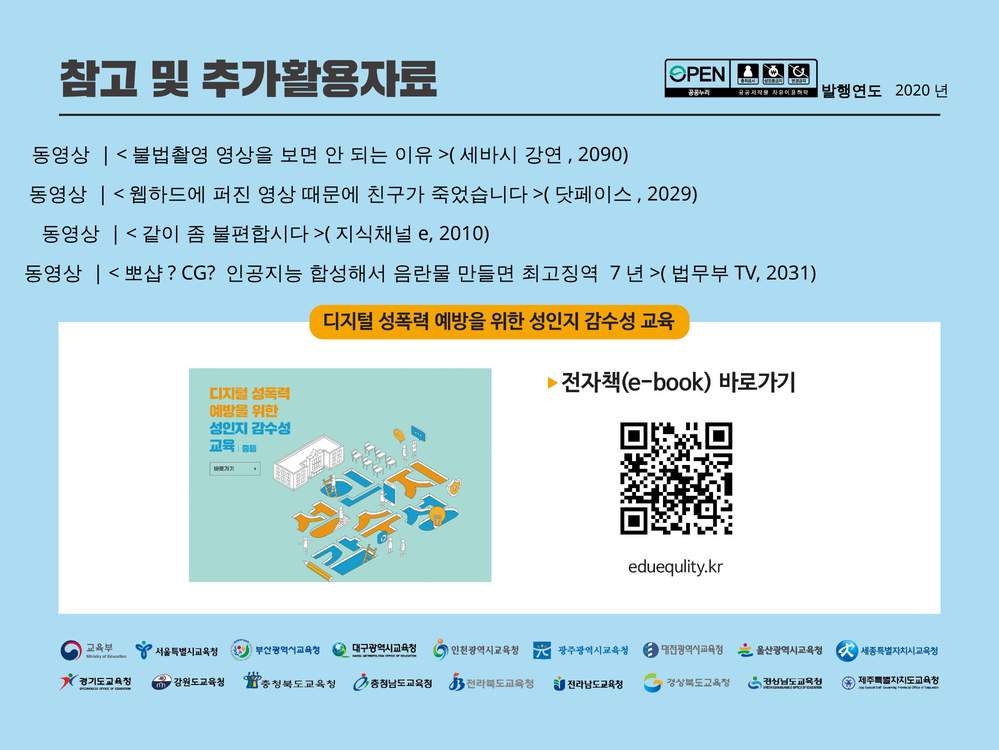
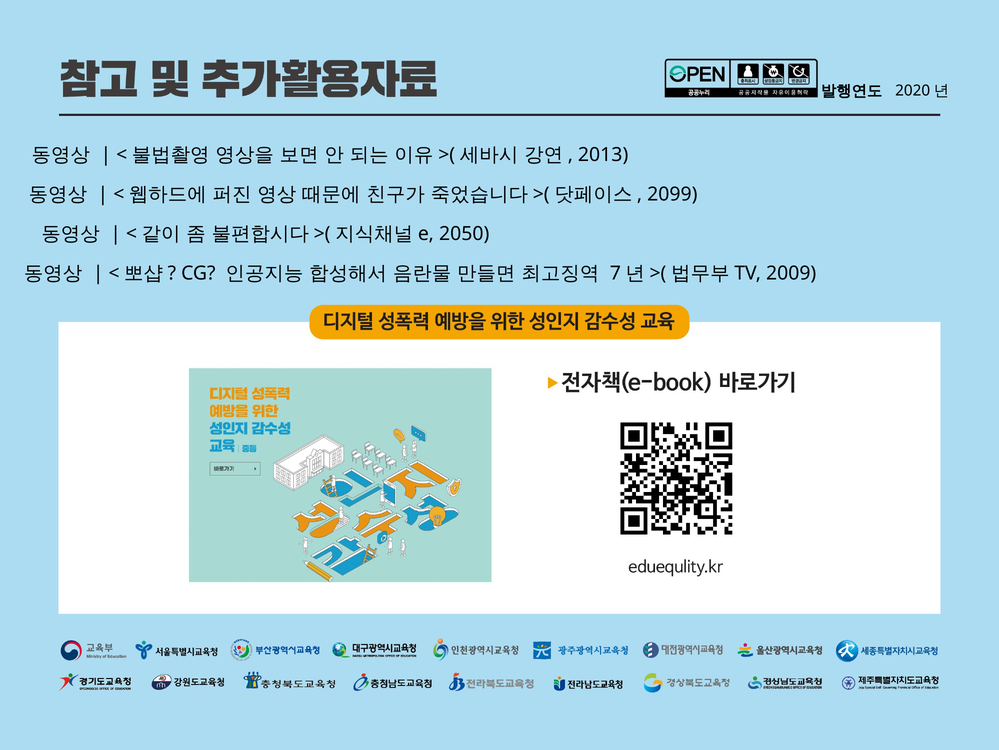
2090: 2090 -> 2013
2029: 2029 -> 2099
2010: 2010 -> 2050
2031: 2031 -> 2009
